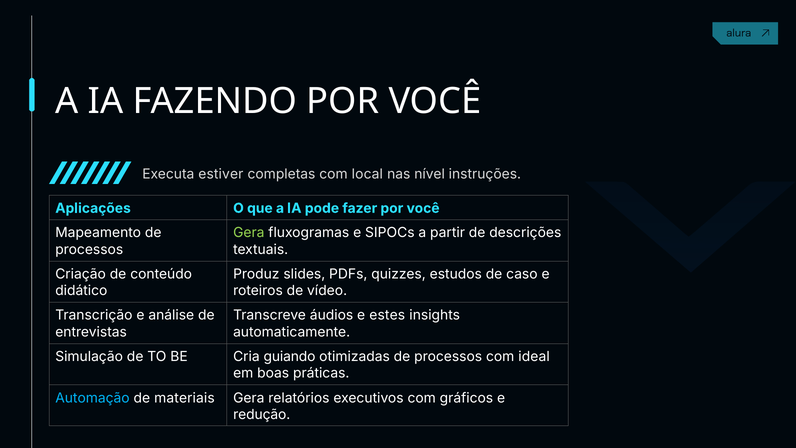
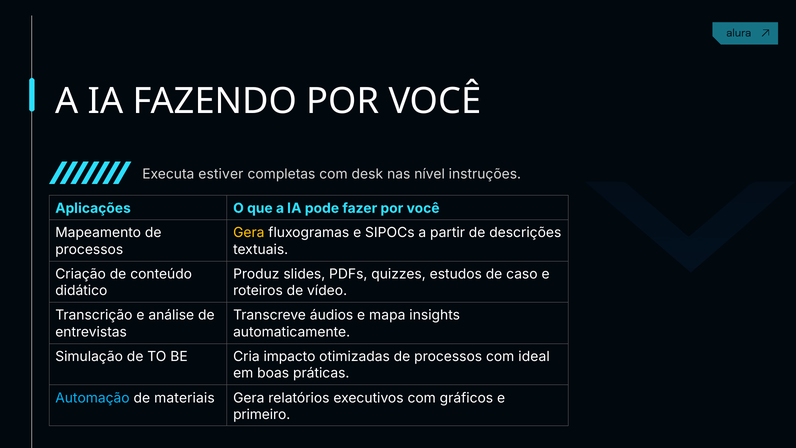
local: local -> desk
Gera at (249, 233) colour: light green -> yellow
estes: estes -> mapa
guiando: guiando -> impacto
redução: redução -> primeiro
